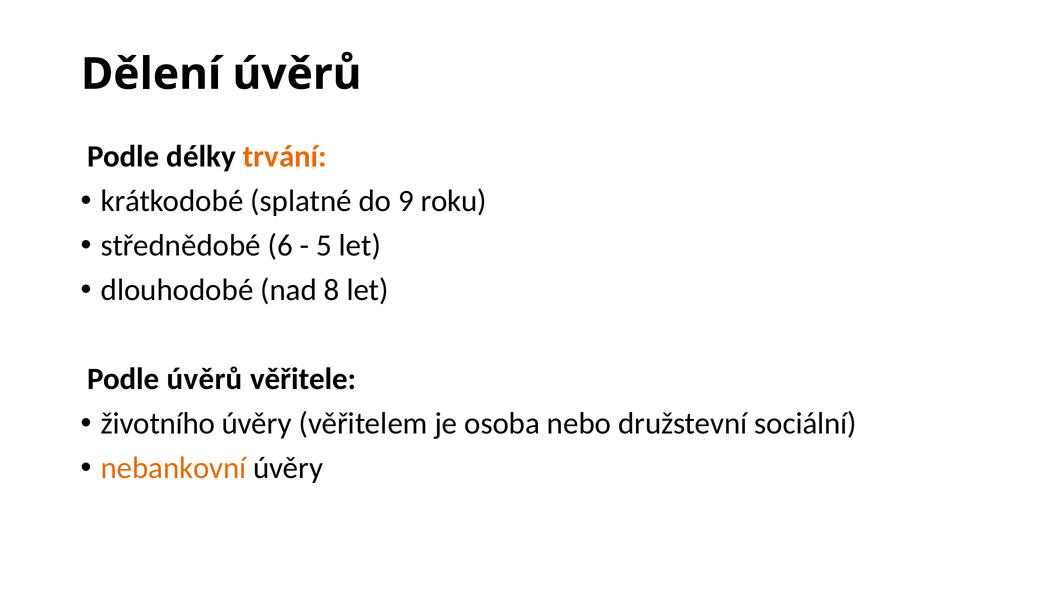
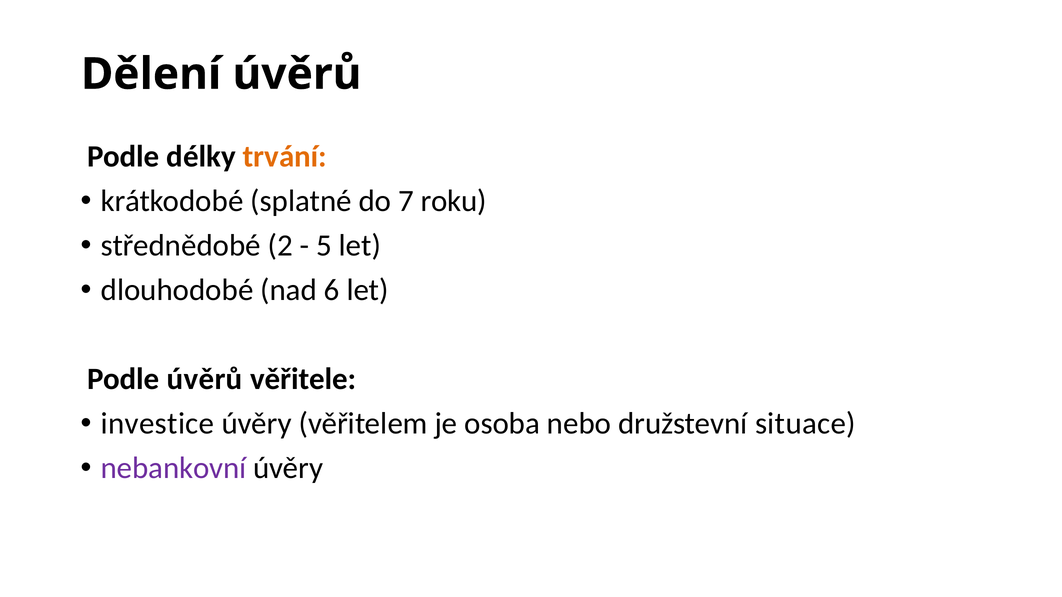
9: 9 -> 7
6: 6 -> 2
8: 8 -> 6
životního: životního -> investice
sociální: sociální -> situace
nebankovní colour: orange -> purple
